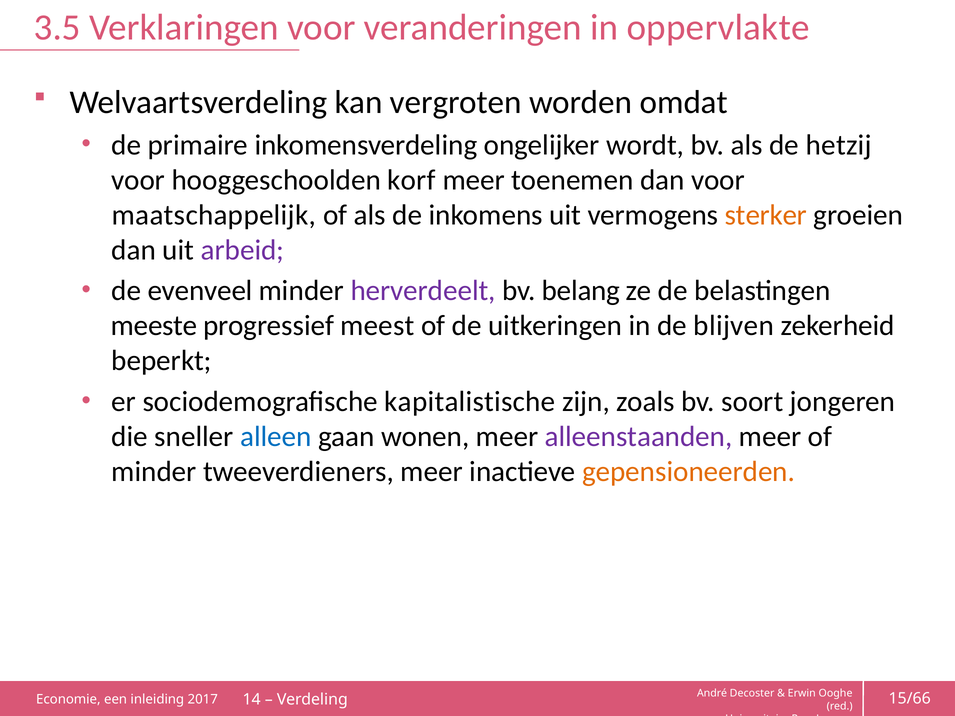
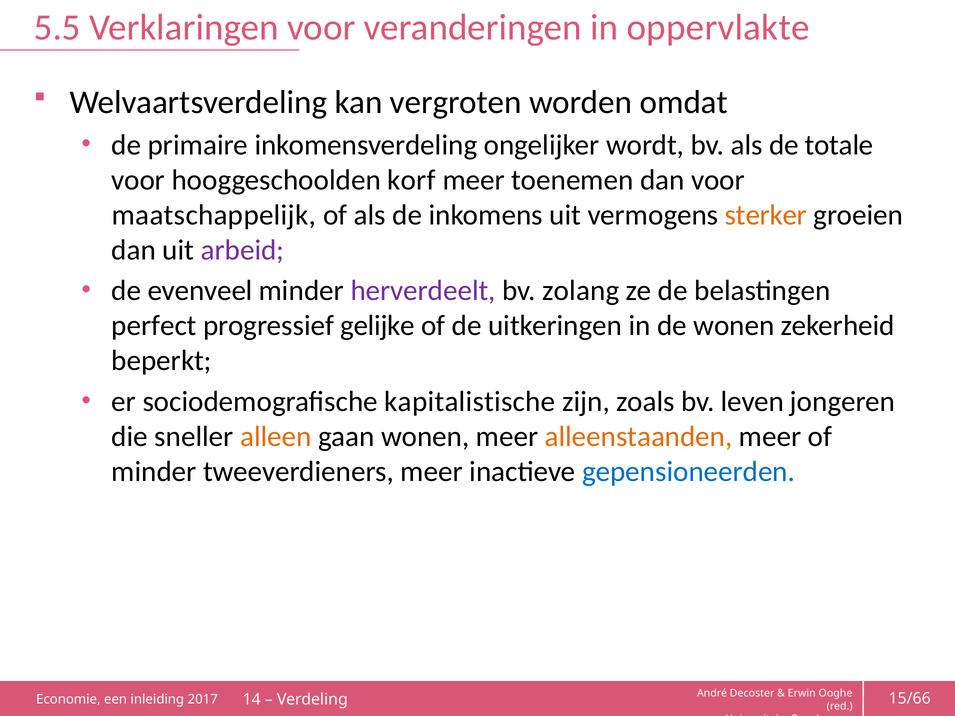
3.5: 3.5 -> 5.5
hetzij: hetzij -> totale
belang: belang -> zolang
meeste: meeste -> perfect
meest: meest -> gelijke
de blijven: blijven -> wonen
soort: soort -> leven
alleen colour: blue -> orange
alleenstaanden colour: purple -> orange
gepensioneerden colour: orange -> blue
